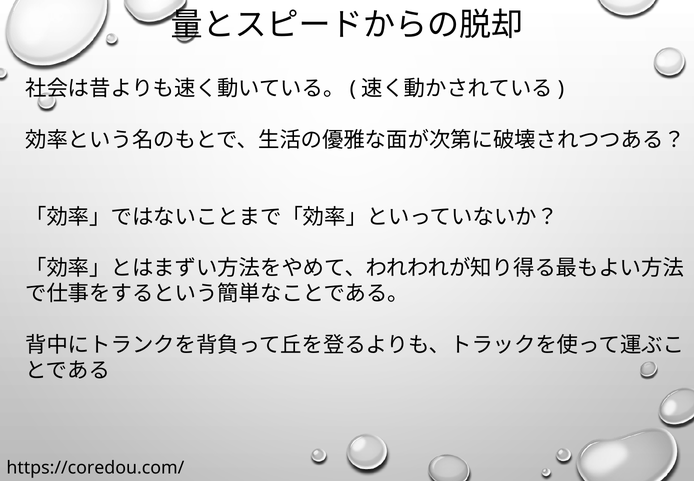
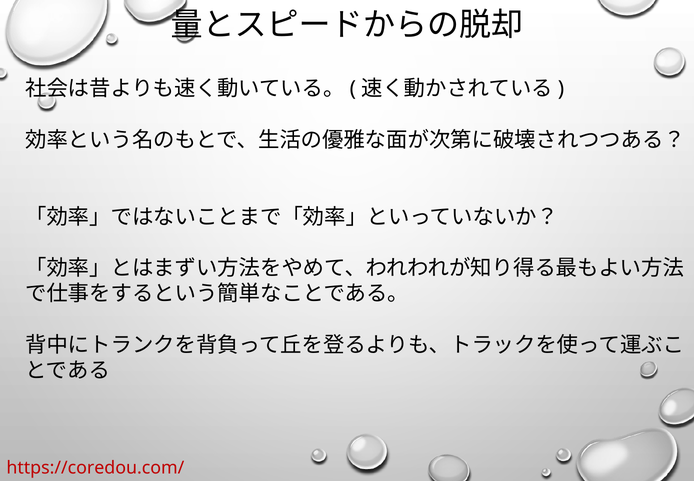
https://coredou.com/ colour: black -> red
